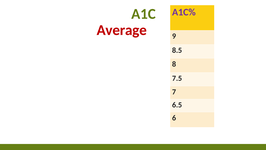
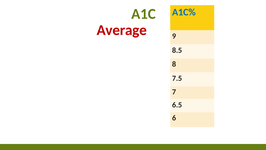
A1C% colour: purple -> blue
